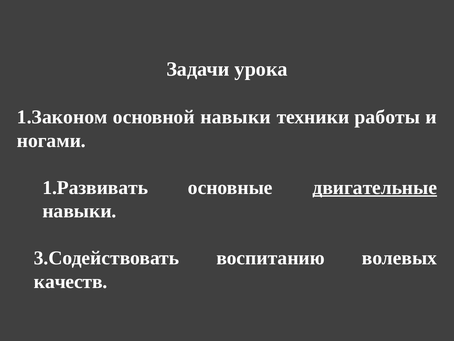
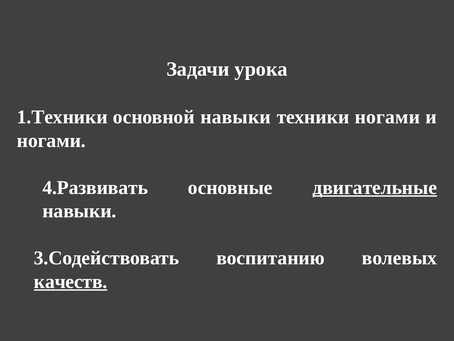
1.Законом: 1.Законом -> 1.Техники
техники работы: работы -> ногами
1.Развивать: 1.Развивать -> 4.Развивать
качеств underline: none -> present
